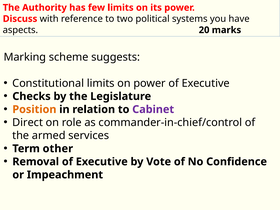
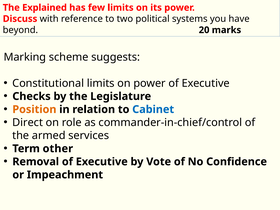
Authority: Authority -> Explained
aspects: aspects -> beyond
Cabinet colour: purple -> blue
